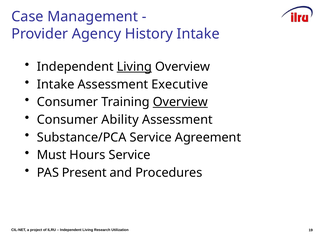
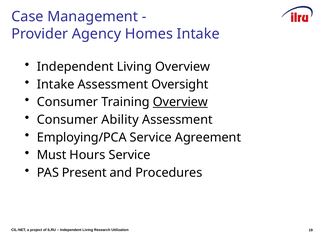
History: History -> Homes
Living at (134, 67) underline: present -> none
Executive: Executive -> Oversight
Substance/PCA: Substance/PCA -> Employing/PCA
